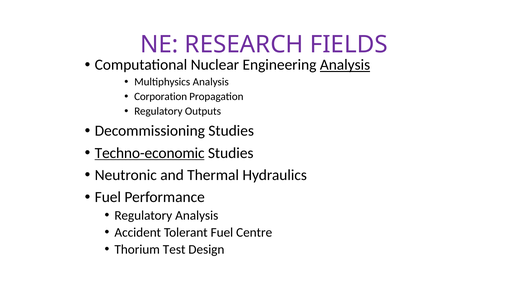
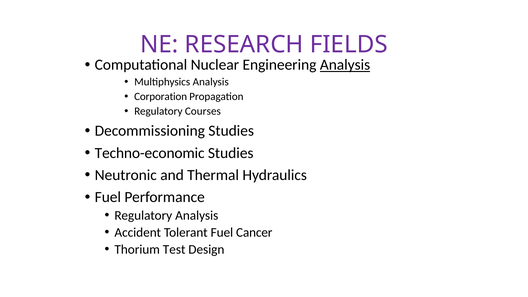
Outputs: Outputs -> Courses
Techno-economic underline: present -> none
Centre: Centre -> Cancer
